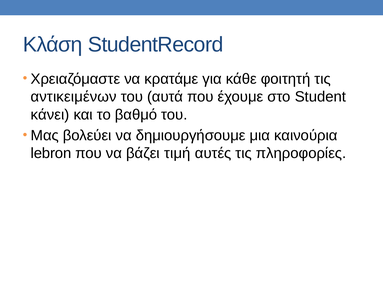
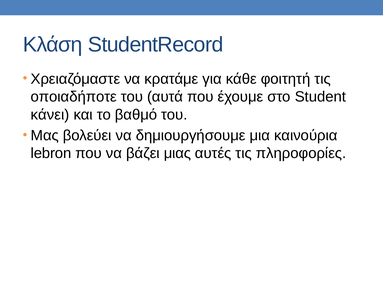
αντικειμένων: αντικειμένων -> οποιαδήποτε
τιμή: τιμή -> μιας
